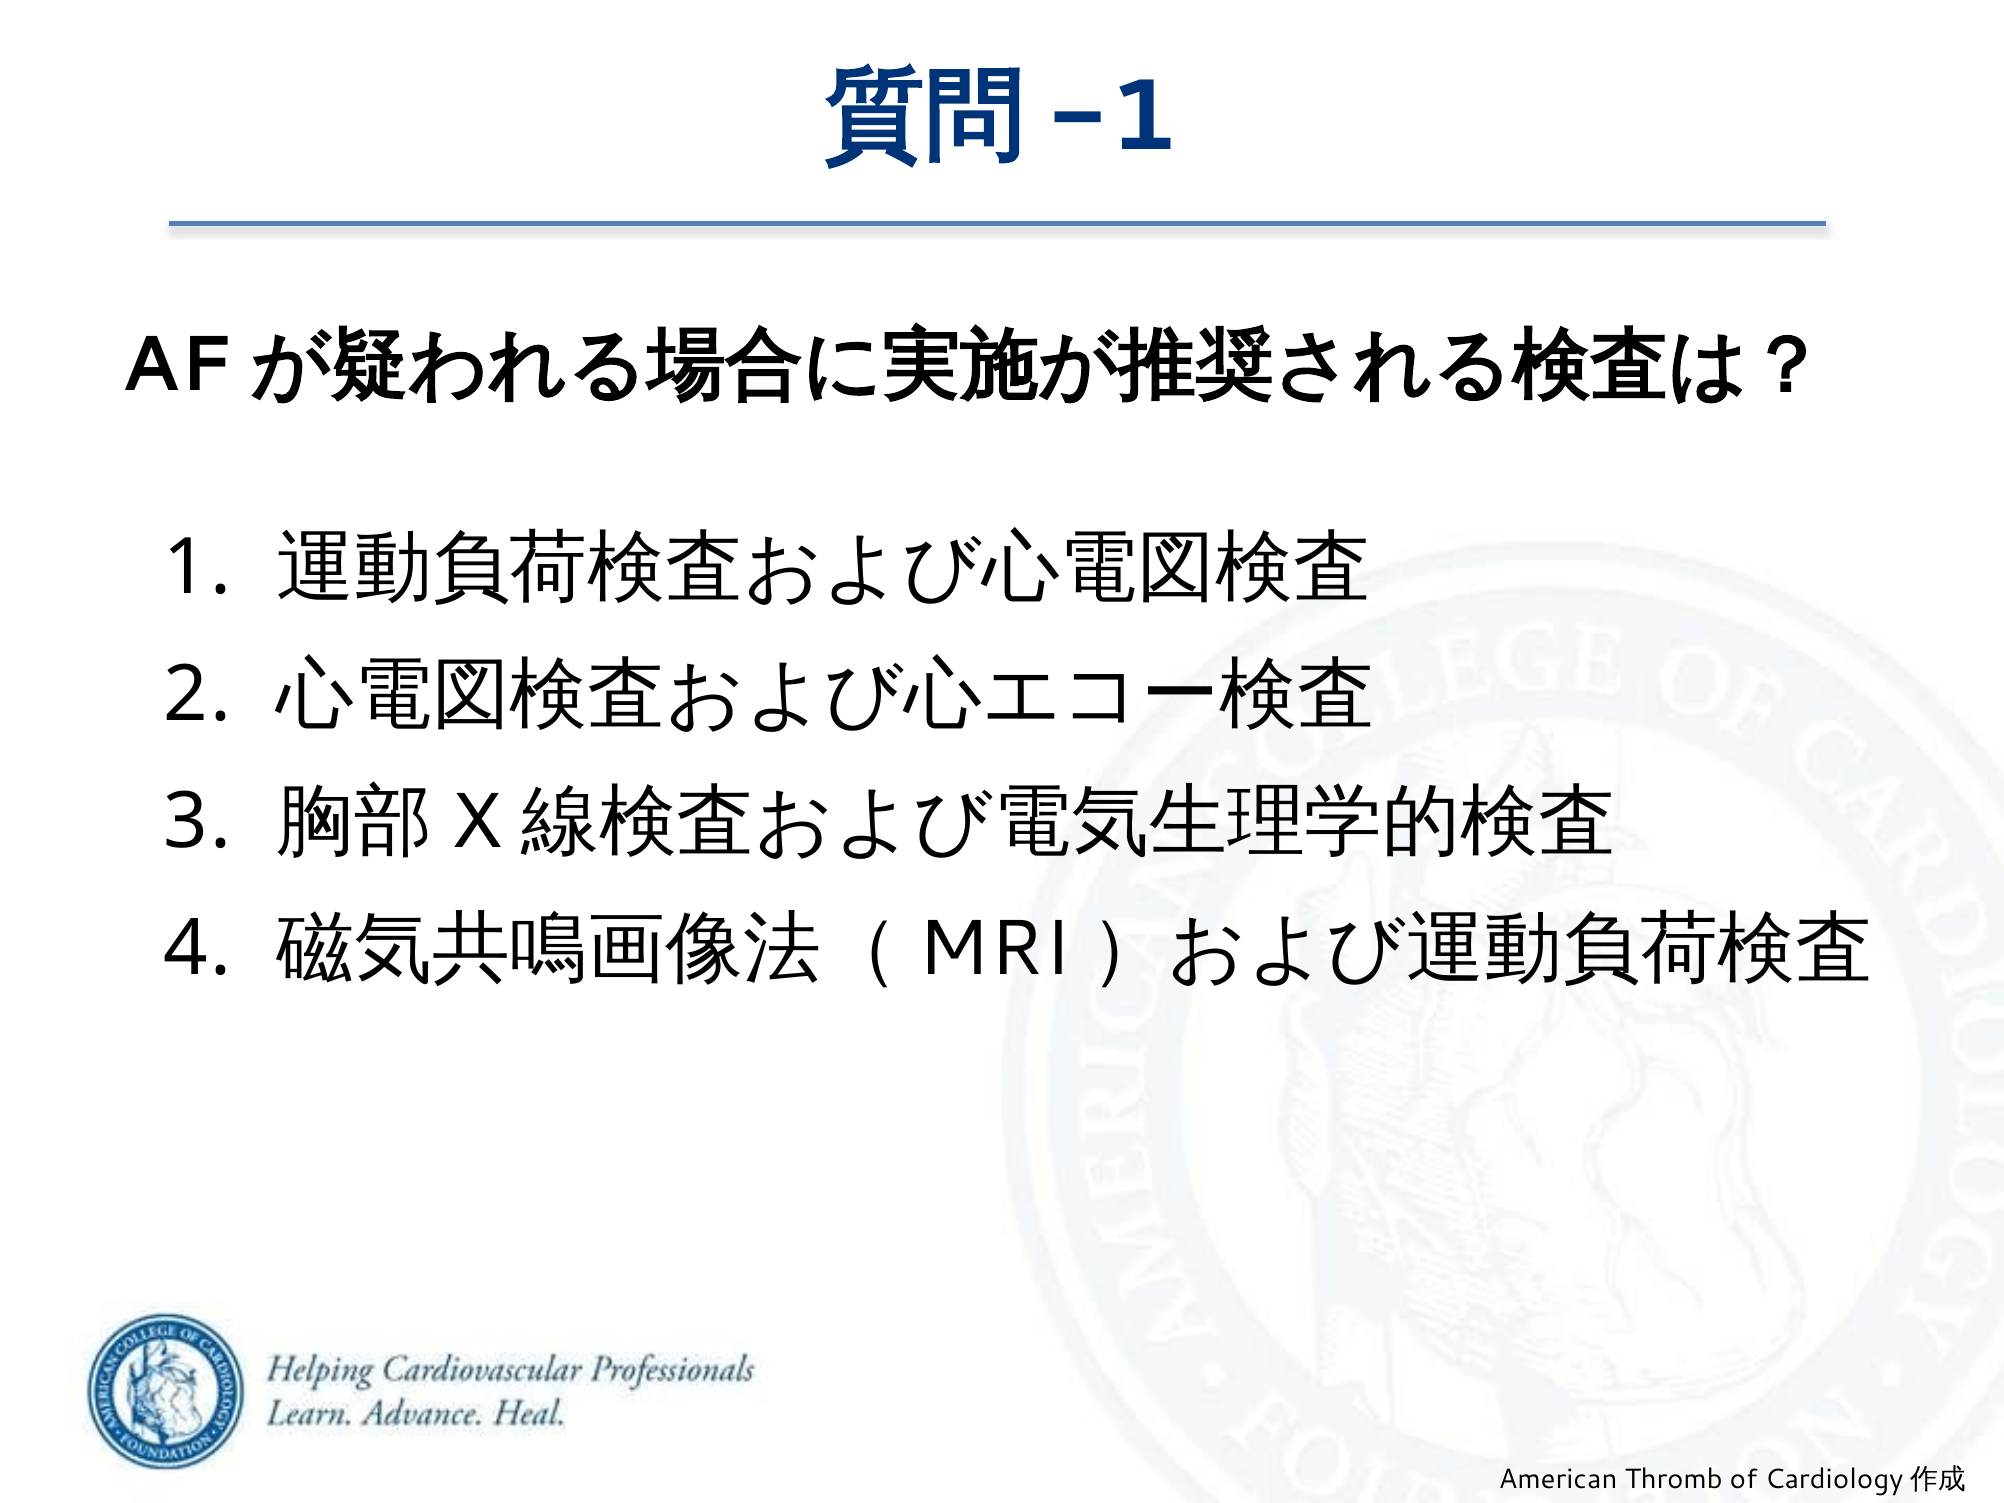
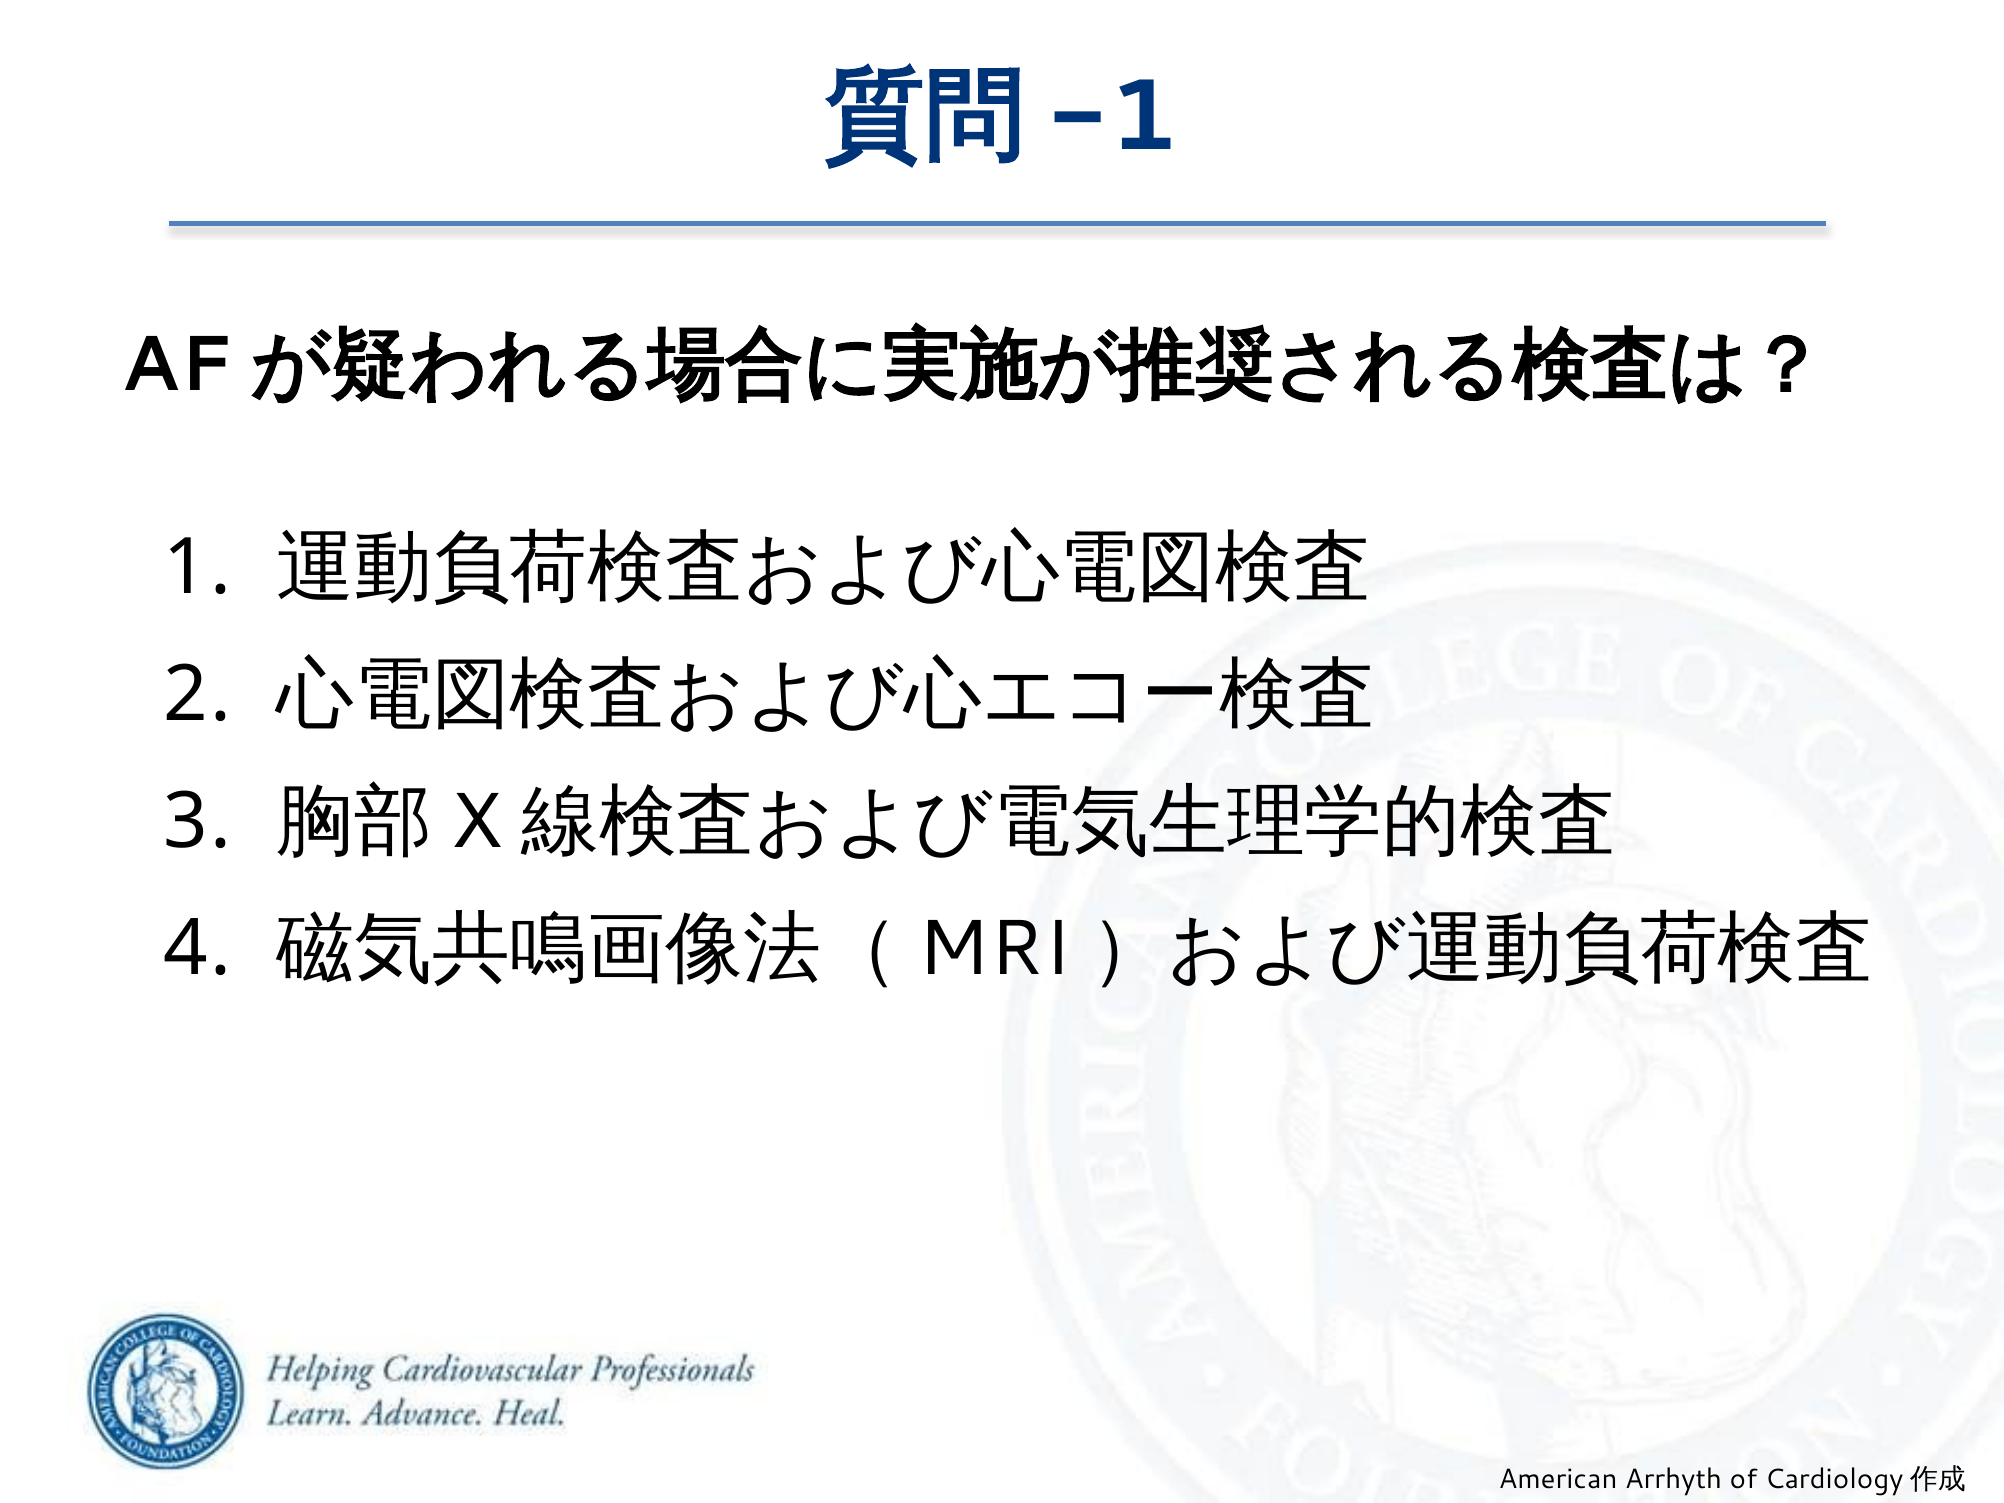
Thromb: Thromb -> Arrhyth
